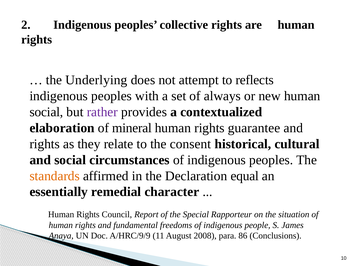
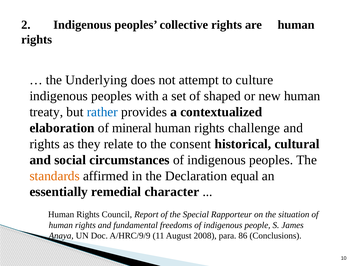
reflects: reflects -> culture
always: always -> shaped
social at (46, 112): social -> treaty
rather colour: purple -> blue
guarantee: guarantee -> challenge
